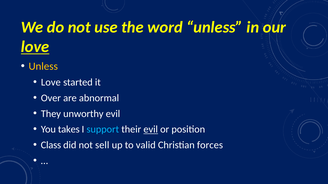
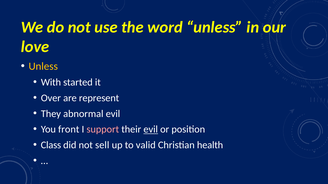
love at (35, 47) underline: present -> none
Love at (51, 83): Love -> With
abnormal: abnormal -> represent
unworthy: unworthy -> abnormal
takes: takes -> front
support colour: light blue -> pink
forces: forces -> health
